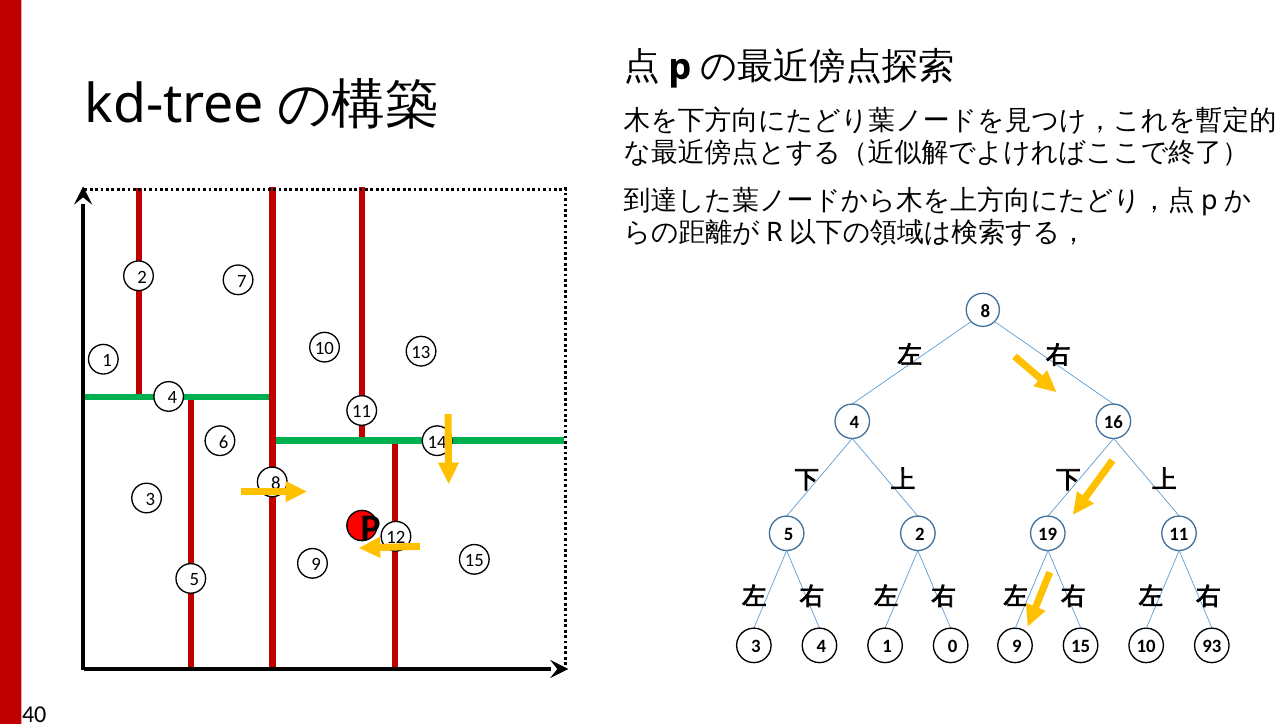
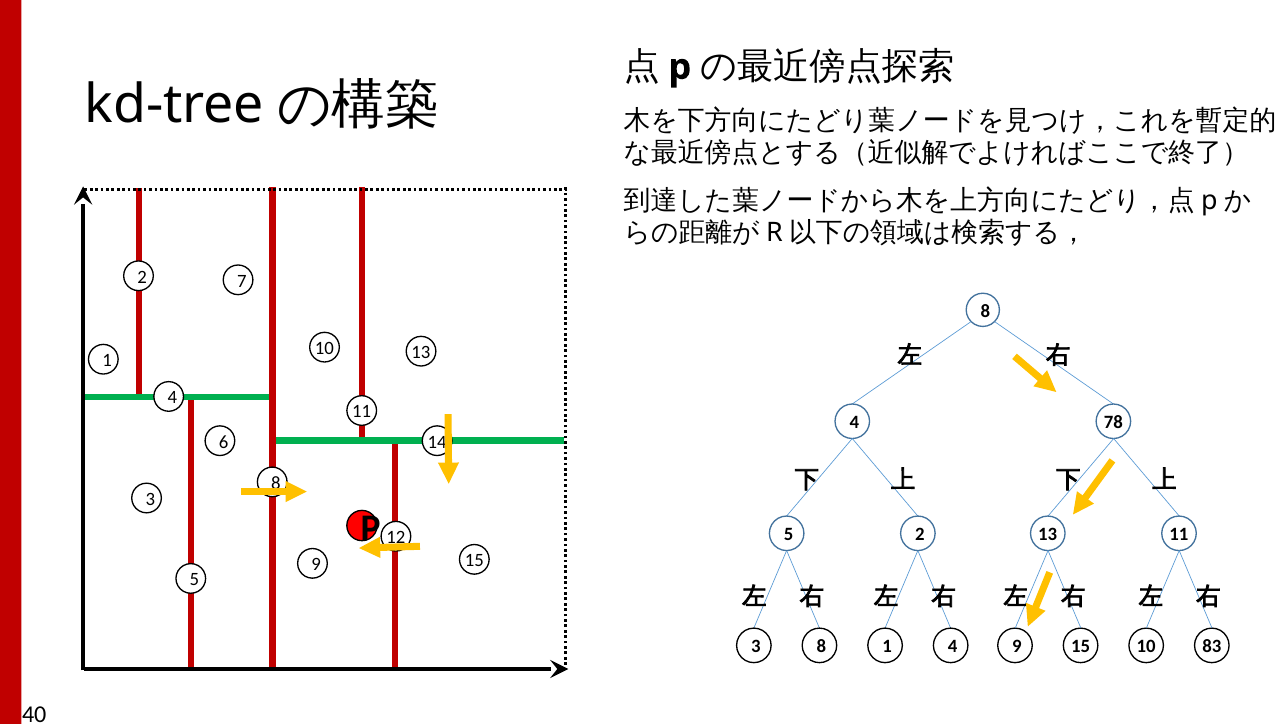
16: 16 -> 78
2 19: 19 -> 13
3 4: 4 -> 8
1 0: 0 -> 4
93: 93 -> 83
